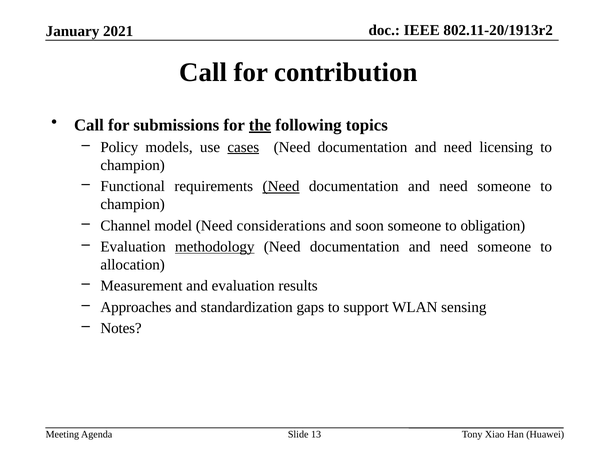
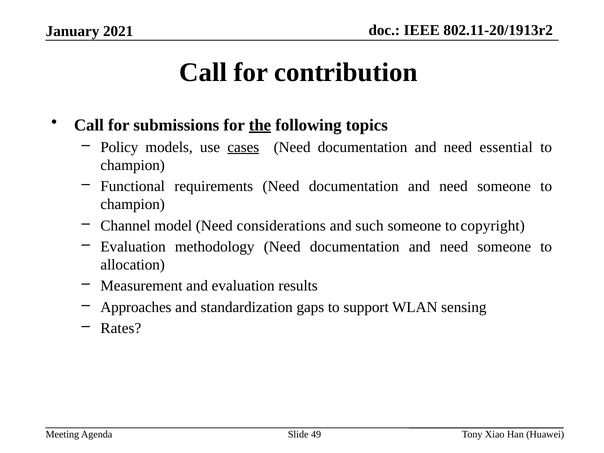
licensing: licensing -> essential
Need at (281, 186) underline: present -> none
soon: soon -> such
obligation: obligation -> copyright
methodology underline: present -> none
Notes: Notes -> Rates
13: 13 -> 49
